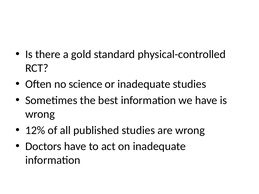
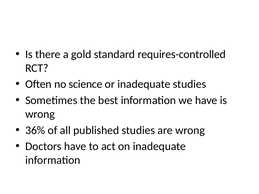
physical-controlled: physical-controlled -> requires-controlled
12%: 12% -> 36%
